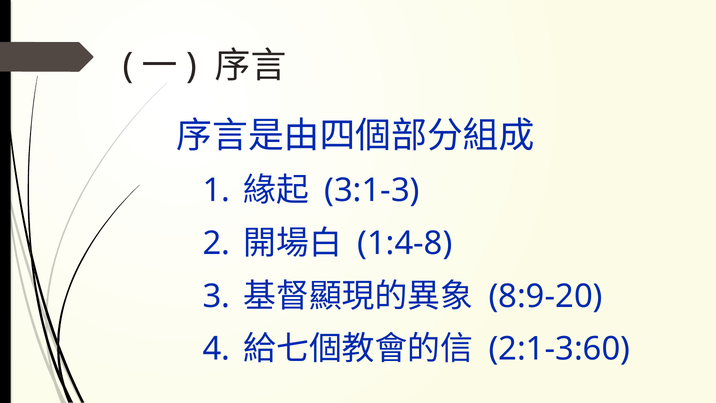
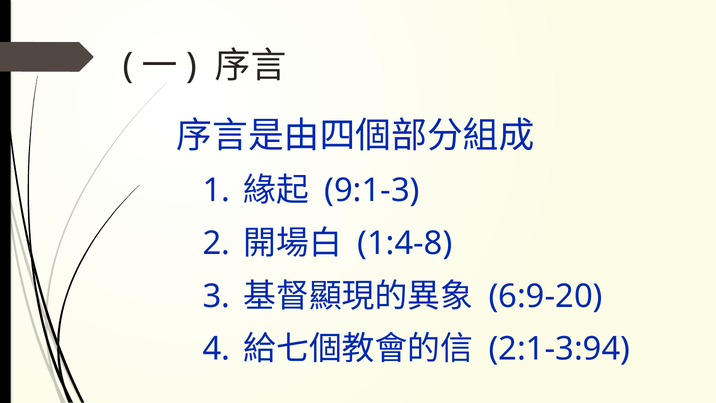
3:1-3: 3:1-3 -> 9:1-3
8:9-20: 8:9-20 -> 6:9-20
2:1-3:60: 2:1-3:60 -> 2:1-3:94
